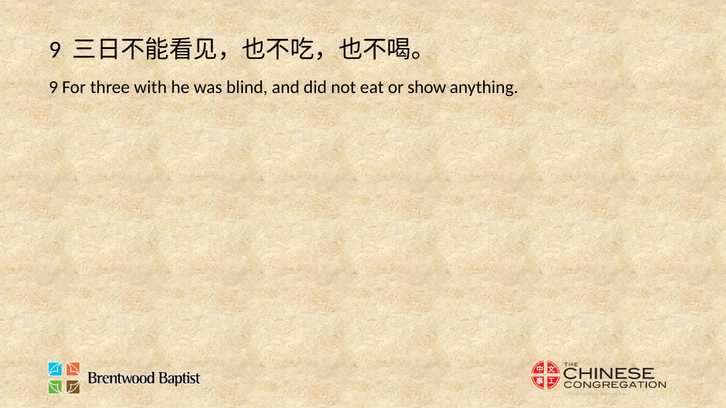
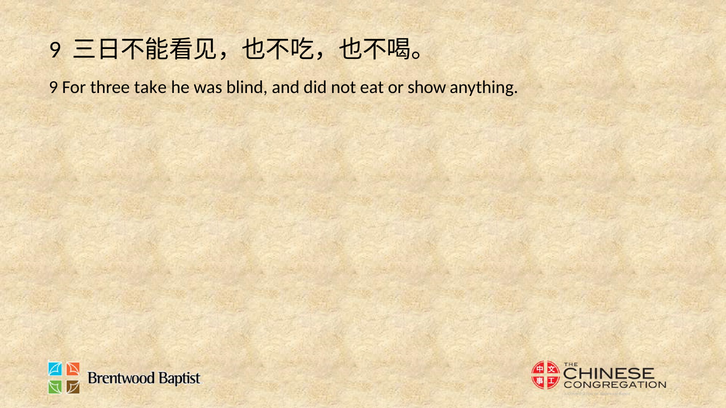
with: with -> take
